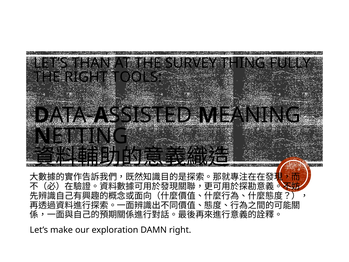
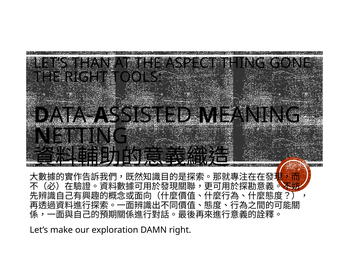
SURVEY: SURVEY -> ASPECT
FULLY: FULLY -> GONE
